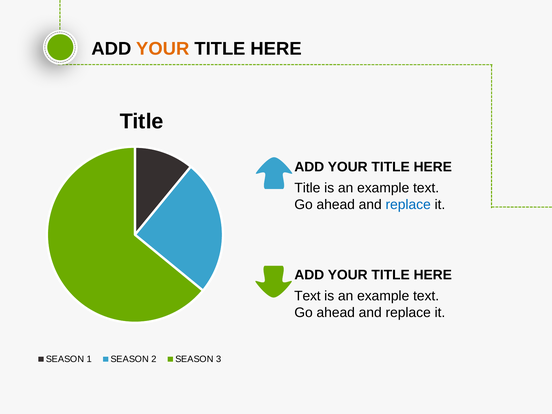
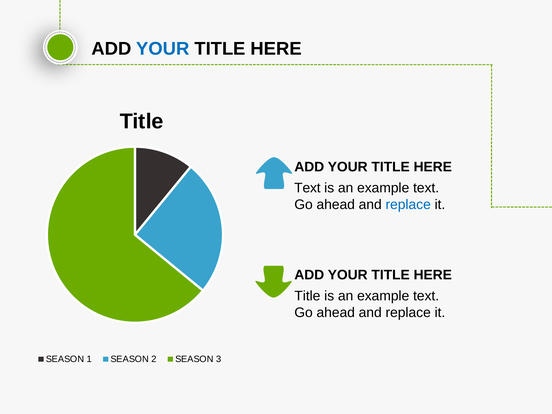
YOUR at (163, 49) colour: orange -> blue
Title at (307, 188): Title -> Text
Text at (307, 296): Text -> Title
